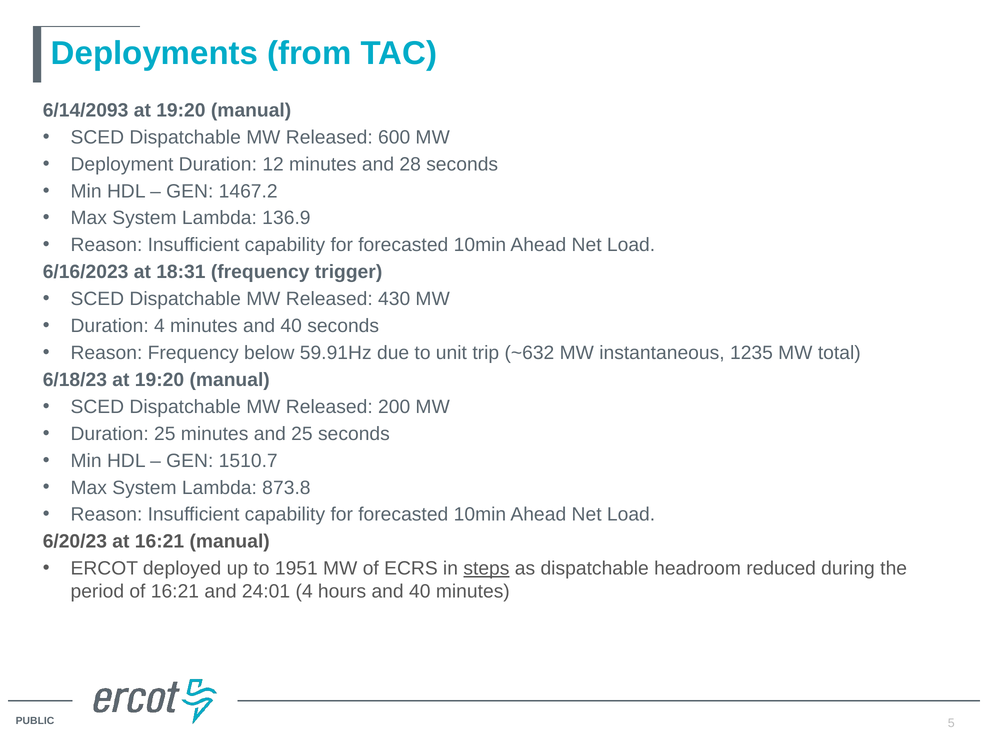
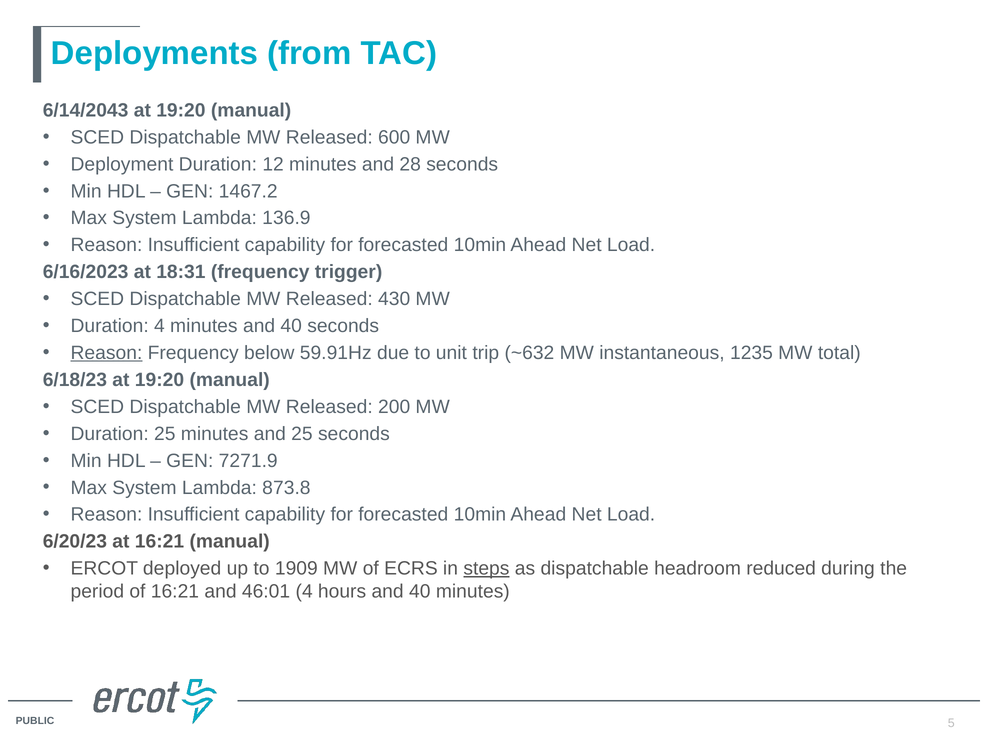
6/14/2093: 6/14/2093 -> 6/14/2043
Reason at (106, 353) underline: none -> present
1510.7: 1510.7 -> 7271.9
1951: 1951 -> 1909
24:01: 24:01 -> 46:01
